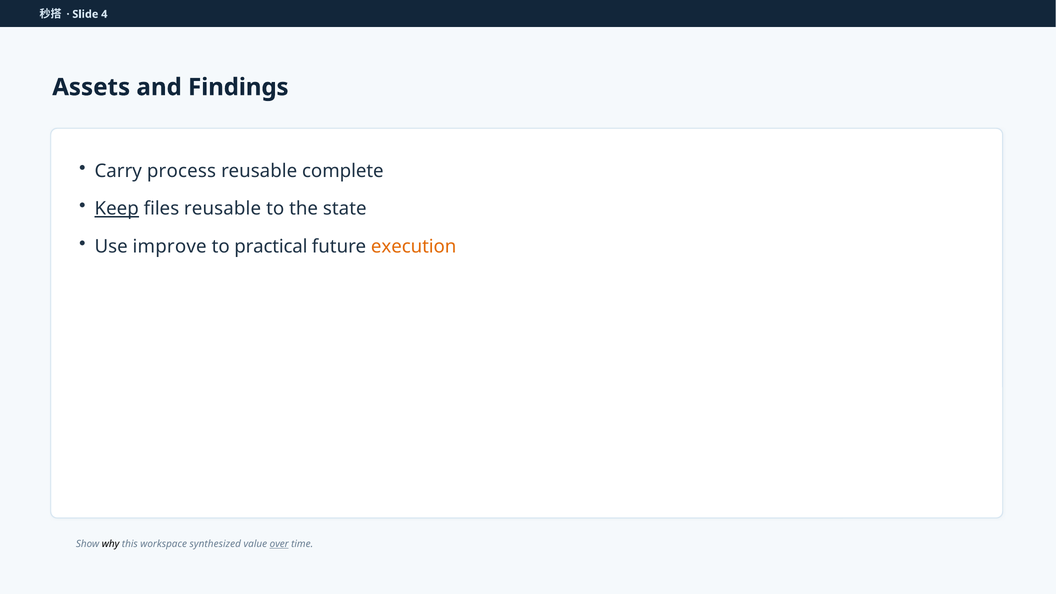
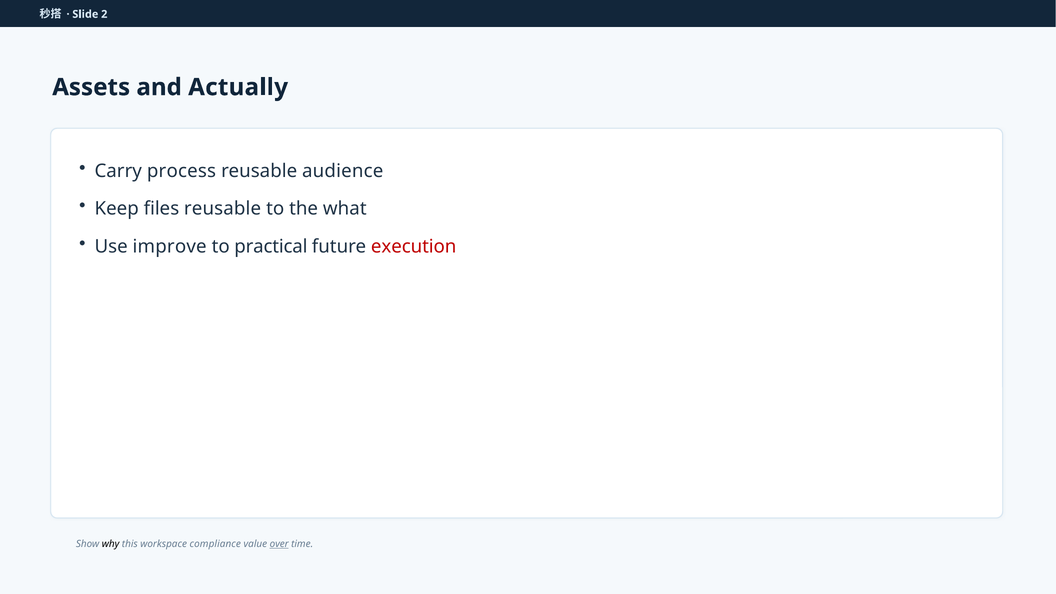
4: 4 -> 2
Findings: Findings -> Actually
complete: complete -> audience
Keep underline: present -> none
state: state -> what
execution colour: orange -> red
synthesized: synthesized -> compliance
